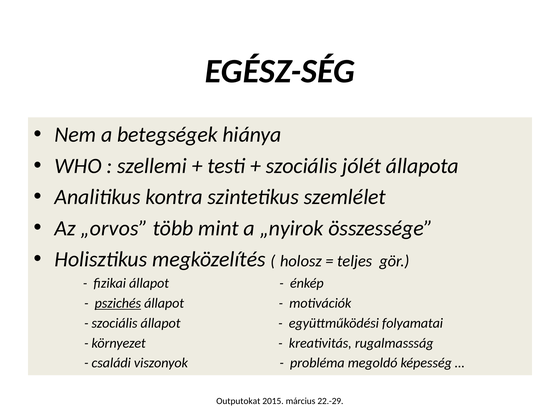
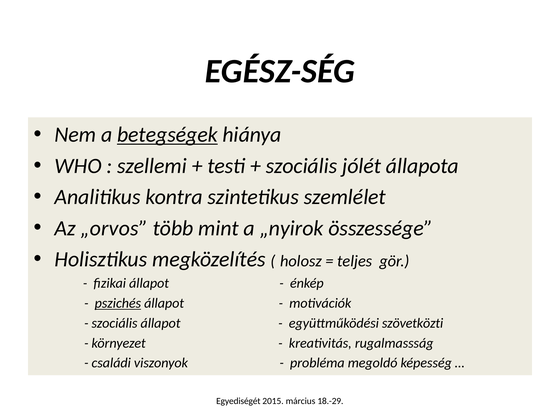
betegségek underline: none -> present
folyamatai: folyamatai -> szövetközti
Outputokat: Outputokat -> Egyediségét
22.-29: 22.-29 -> 18.-29
